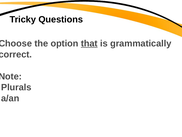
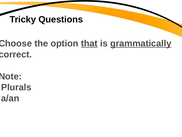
grammatically underline: none -> present
